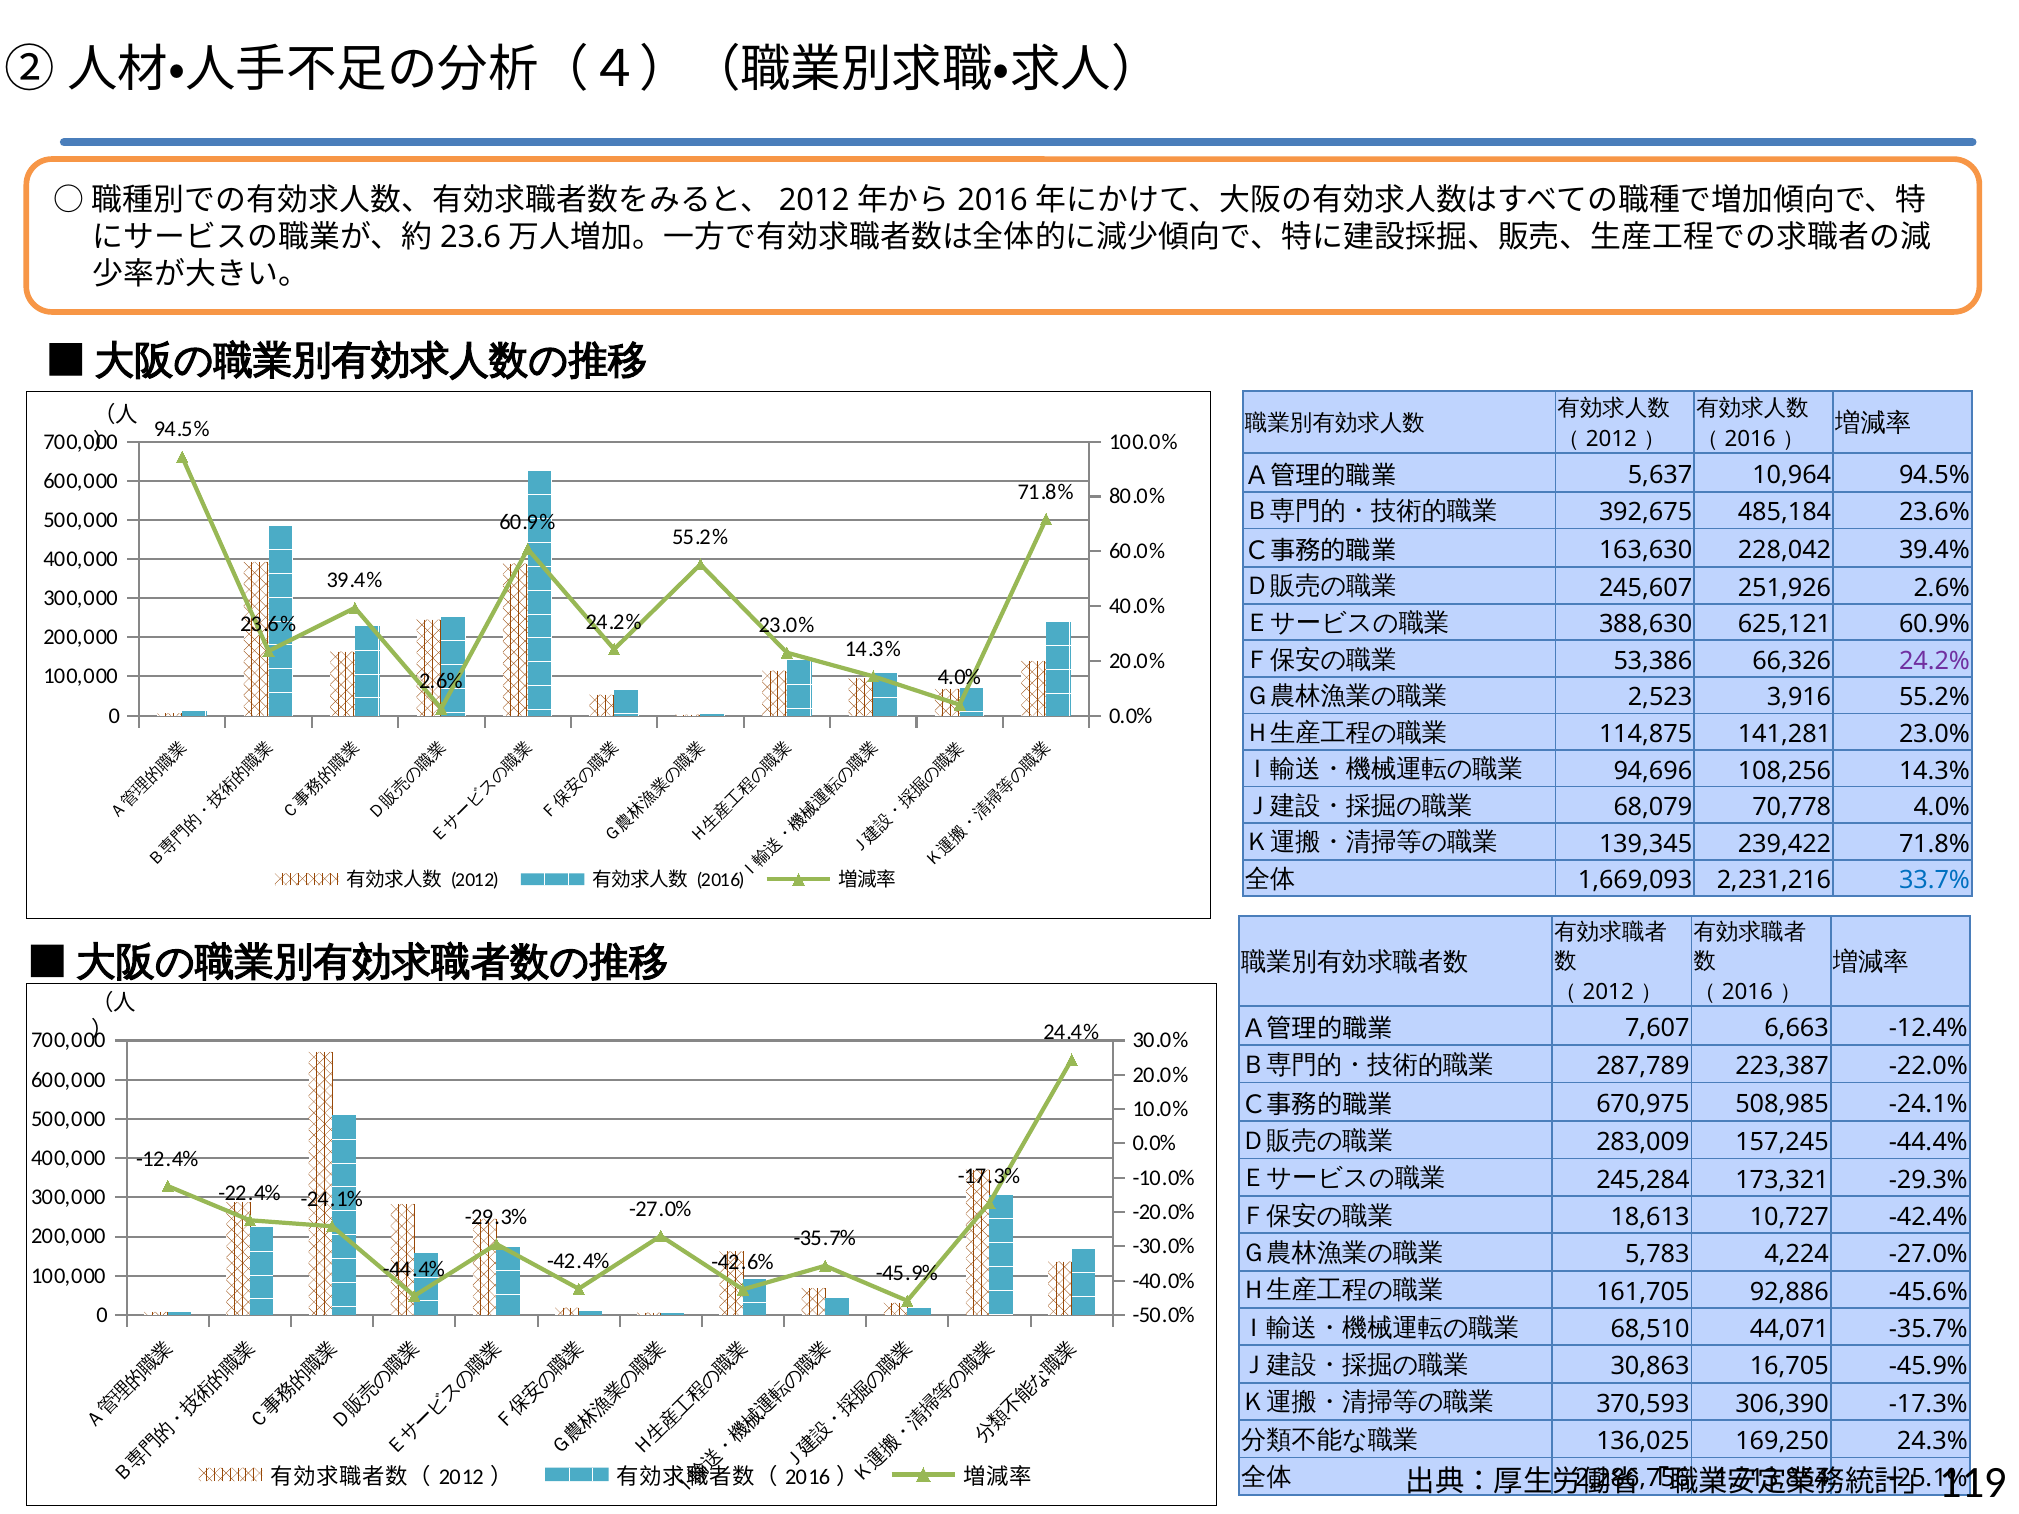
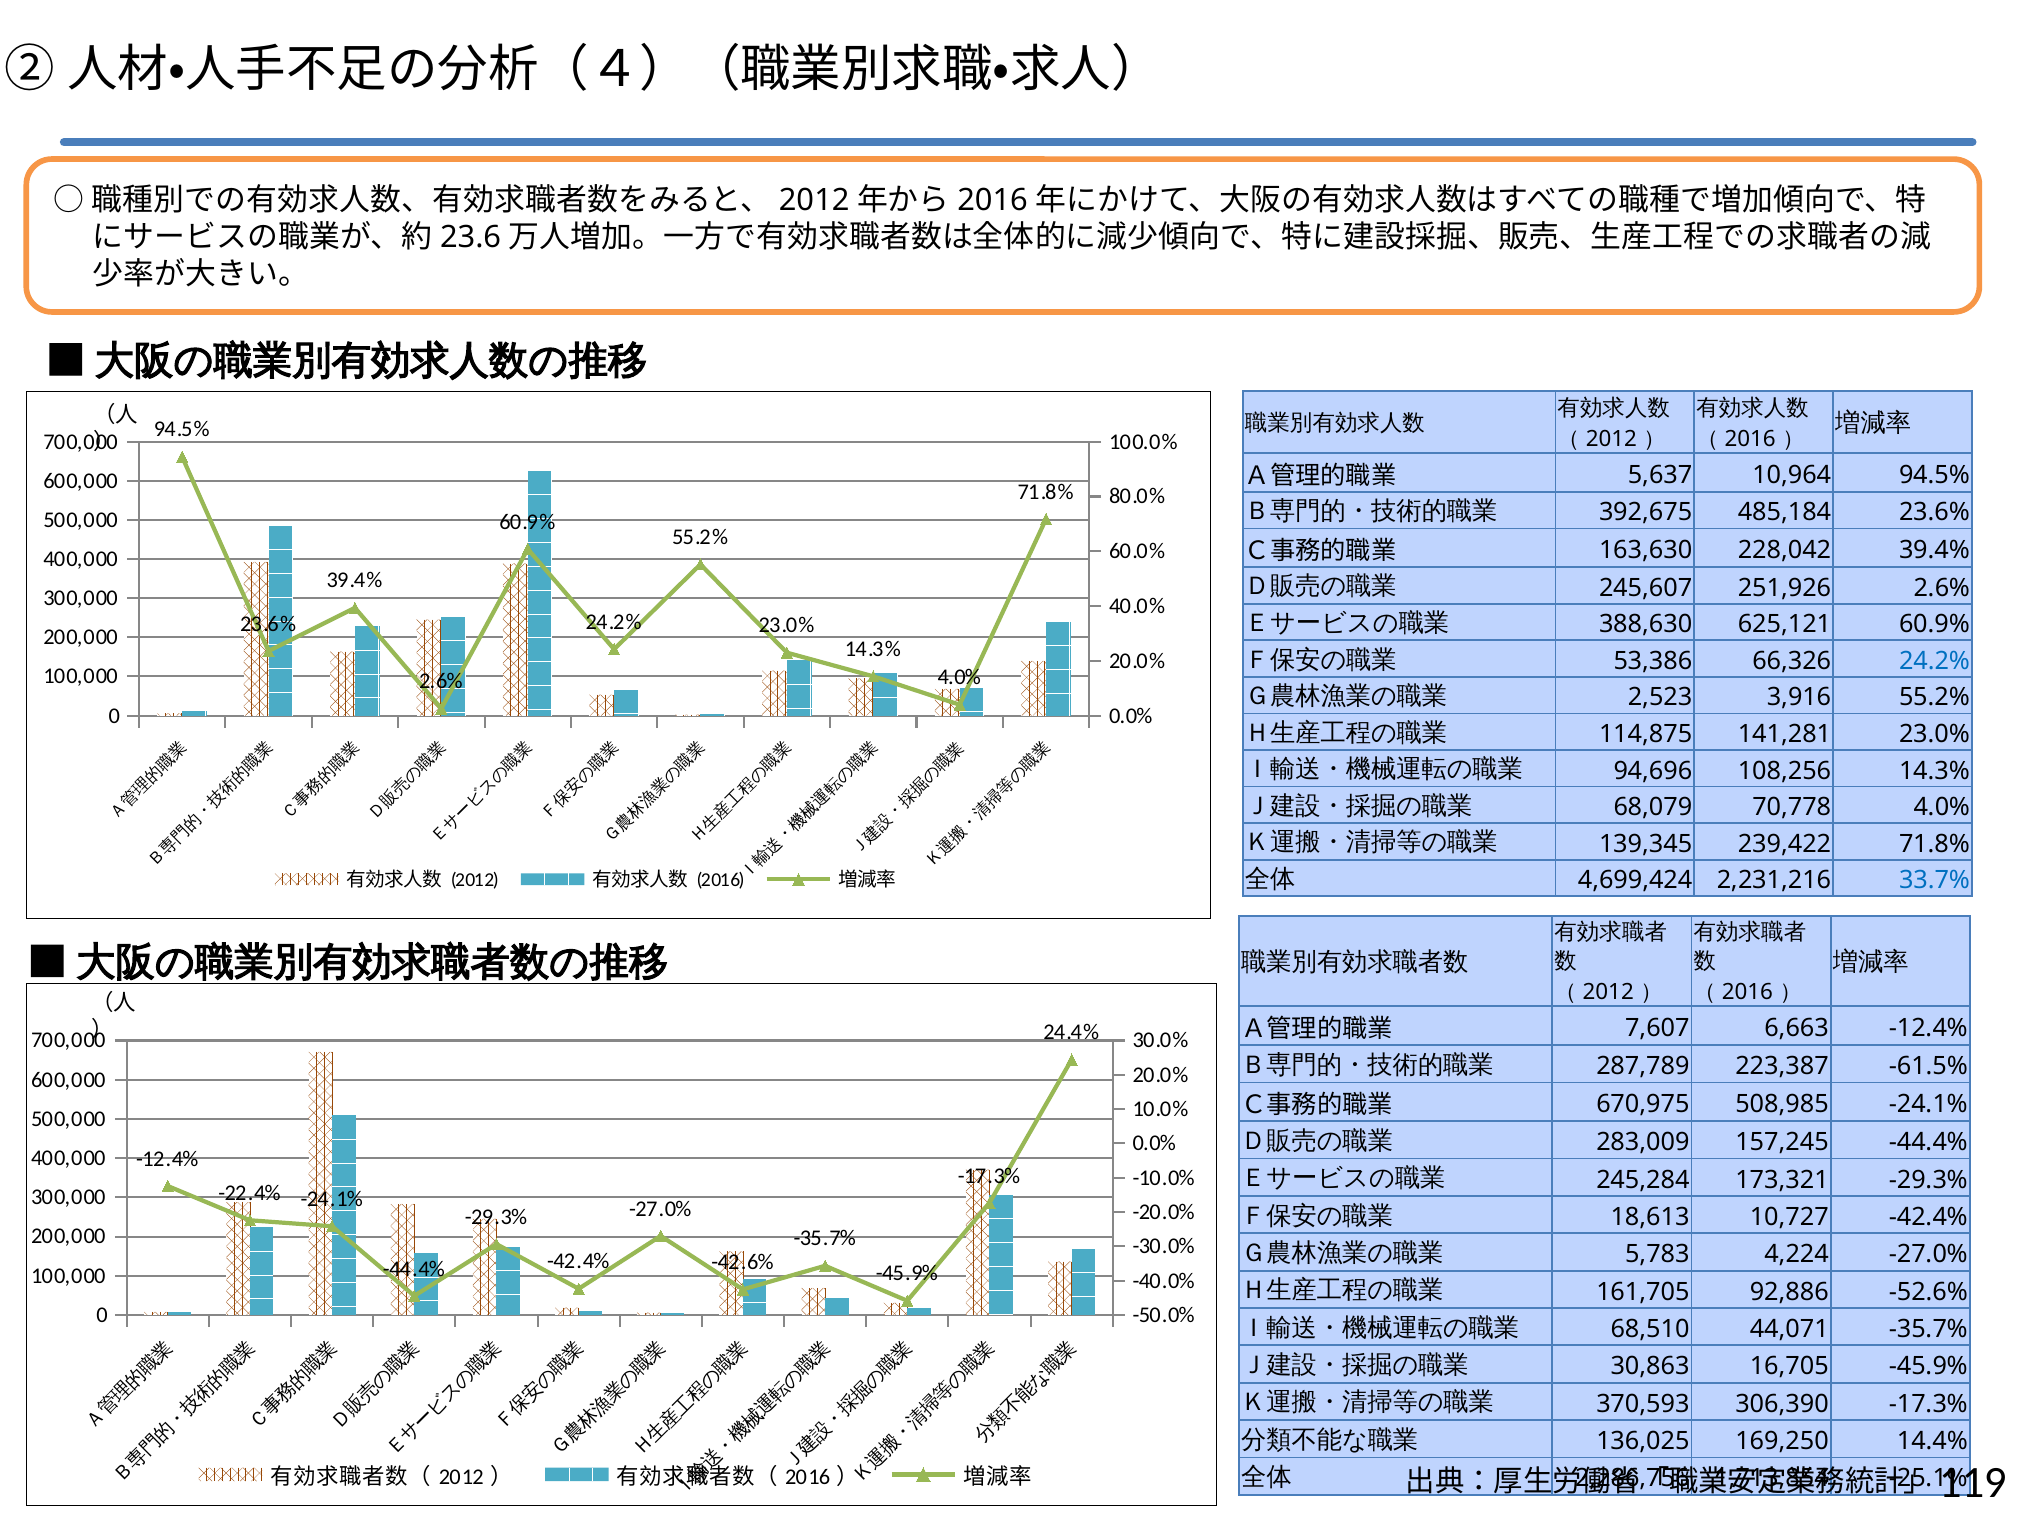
24.2% at (1935, 661) colour: purple -> blue
1,669,093: 1,669,093 -> 4,699,424
-22.0%: -22.0% -> -61.5%
-45.6%: -45.6% -> -52.6%
24.3%: 24.3% -> 14.4%
